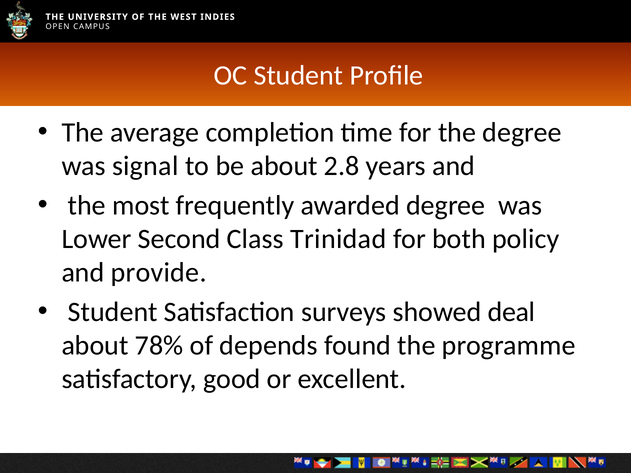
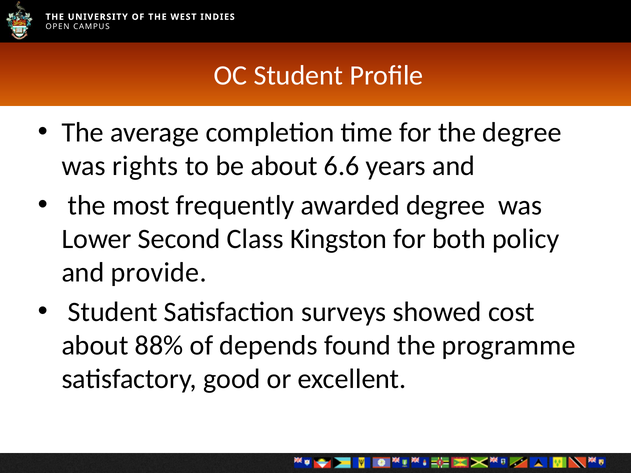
signal: signal -> rights
2.8: 2.8 -> 6.6
Trinidad: Trinidad -> Kingston
deal: deal -> cost
78%: 78% -> 88%
